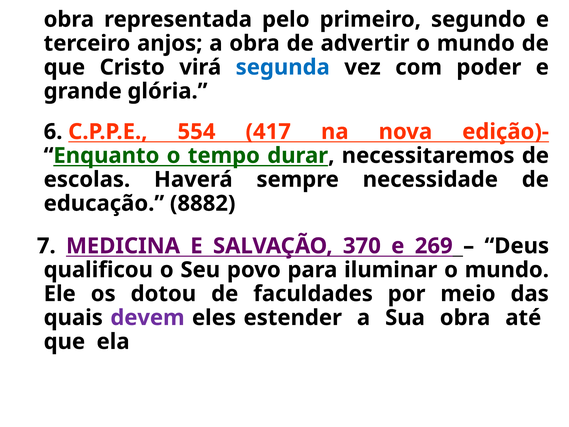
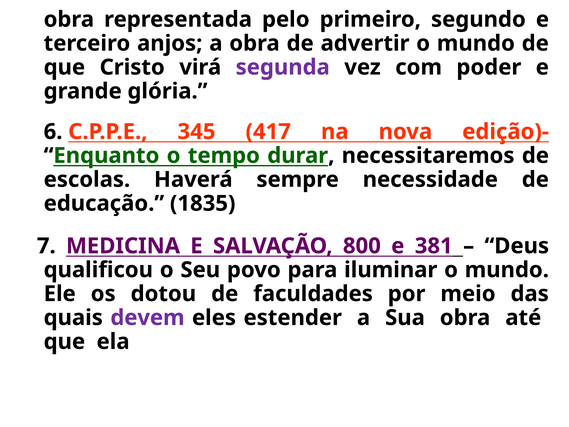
segunda colour: blue -> purple
554: 554 -> 345
8882: 8882 -> 1835
370: 370 -> 800
269: 269 -> 381
